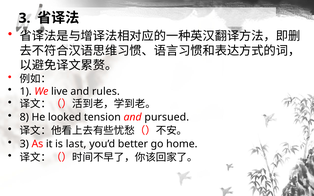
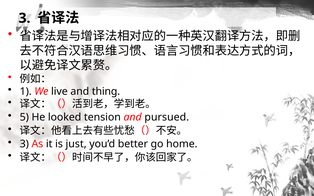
rules: rules -> thing
8: 8 -> 5
last: last -> just
